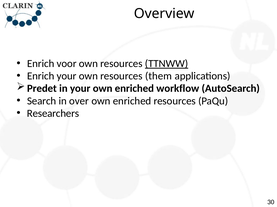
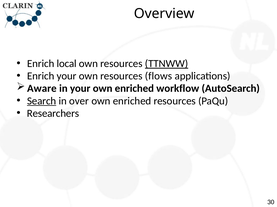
voor: voor -> local
them: them -> flows
Predet: Predet -> Aware
Search underline: none -> present
